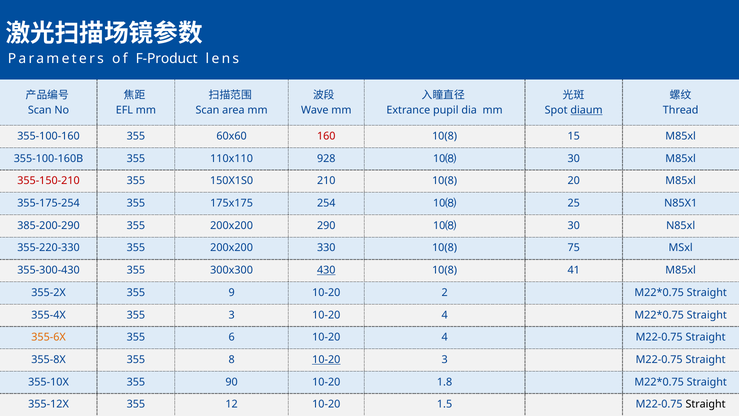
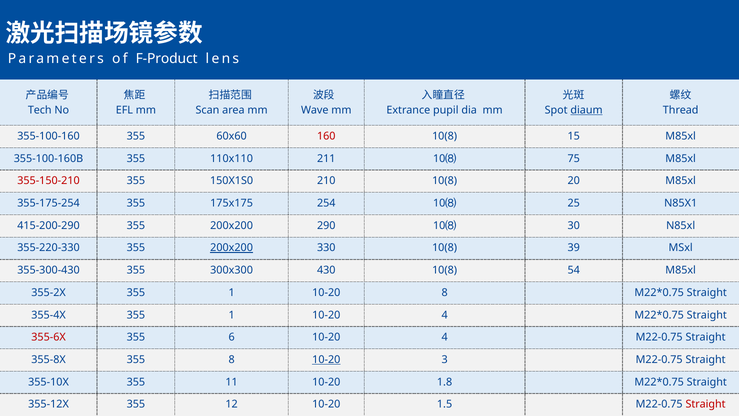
Scan at (40, 110): Scan -> Tech
928: 928 -> 211
30 at (574, 158): 30 -> 75
385-200-290: 385-200-290 -> 415-200-290
200x200 at (232, 248) underline: none -> present
75: 75 -> 39
430 underline: present -> none
41: 41 -> 54
355-2X 355 9: 9 -> 1
10-20 2: 2 -> 8
355-4X 355 3: 3 -> 1
355-6X colour: orange -> red
90: 90 -> 11
Straight at (706, 404) colour: black -> red
